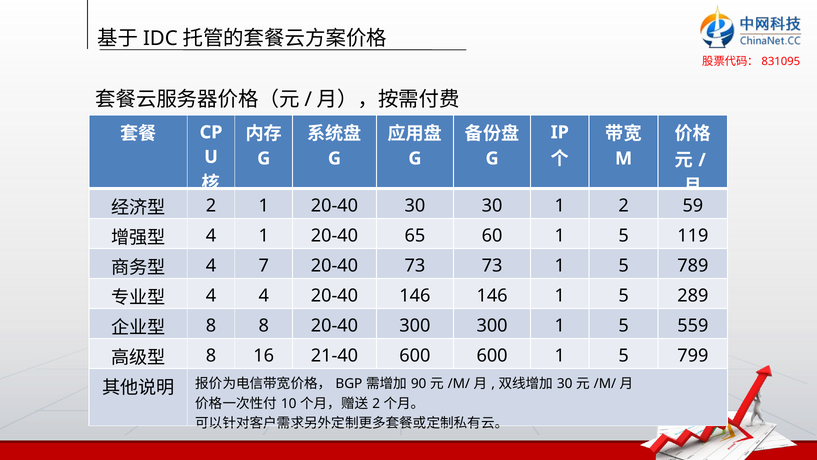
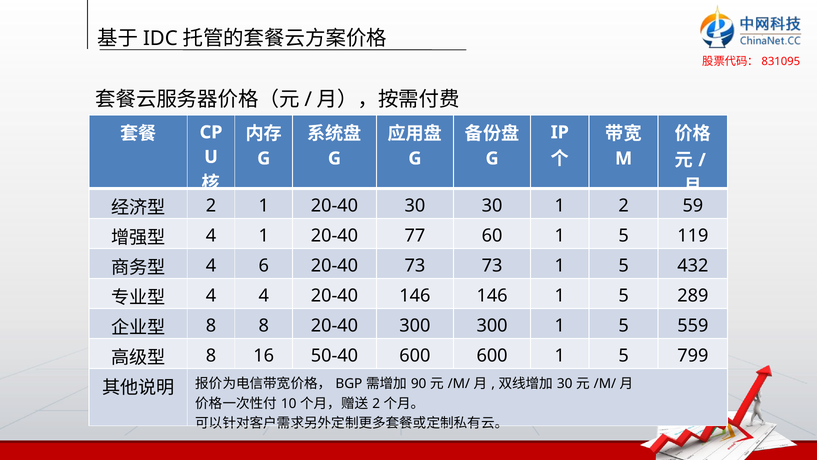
65: 65 -> 77
7: 7 -> 6
789: 789 -> 432
21-40: 21-40 -> 50-40
